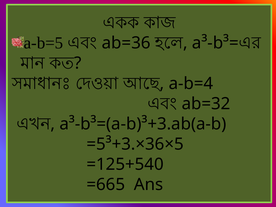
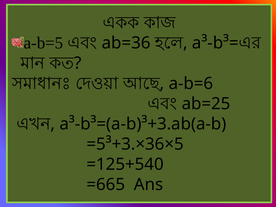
a-b=4: a-b=4 -> a-b=6
ab=32: ab=32 -> ab=25
